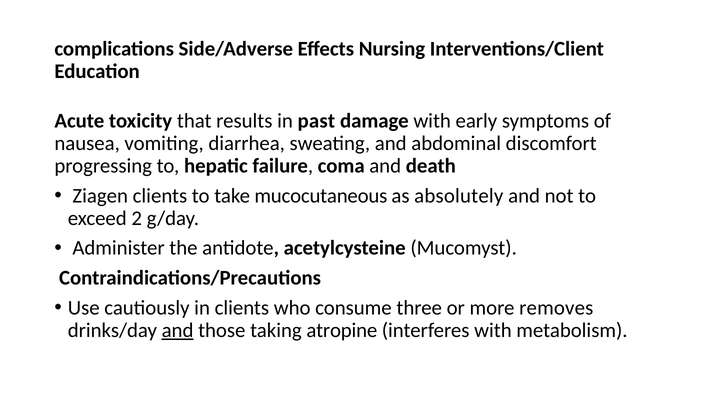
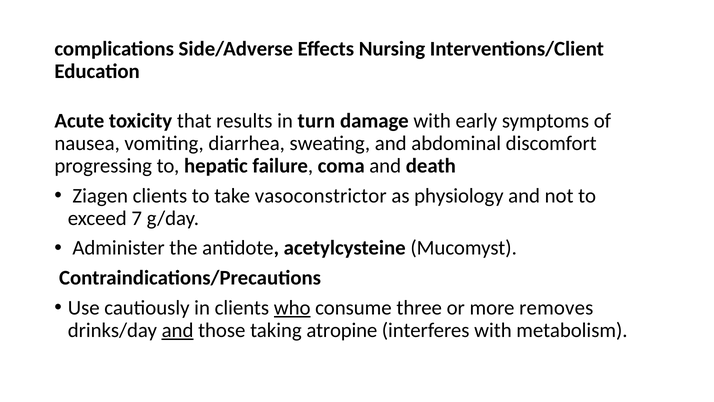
past: past -> turn
mucocutaneous: mucocutaneous -> vasoconstrictor
absolutely: absolutely -> physiology
2: 2 -> 7
who underline: none -> present
